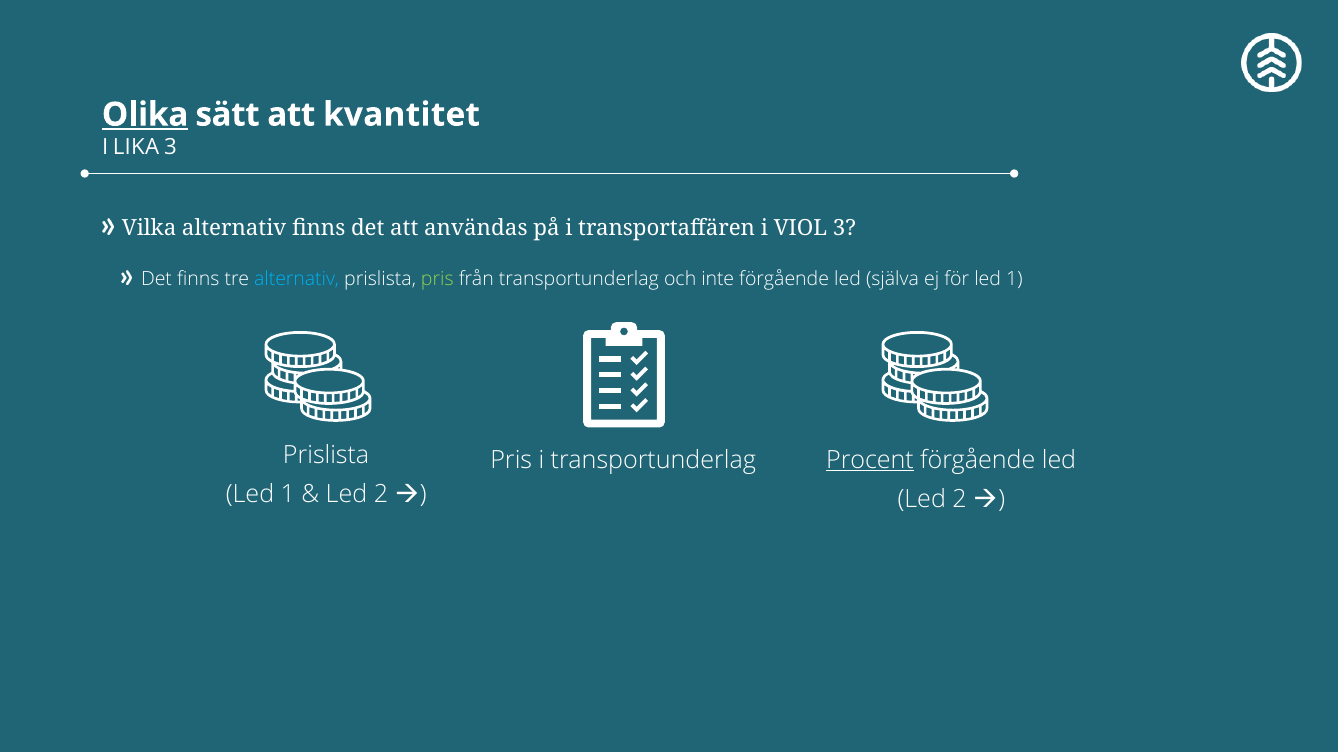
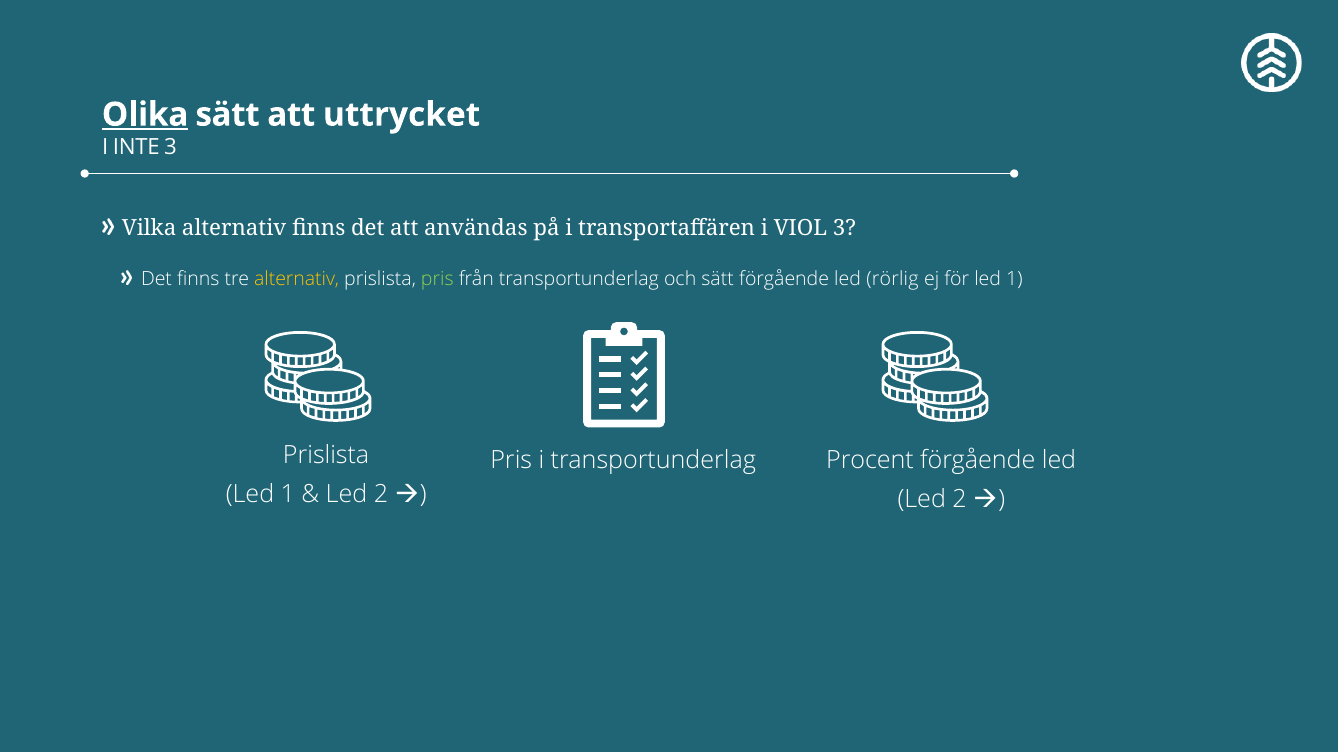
kvantitet: kvantitet -> uttrycket
LIKA: LIKA -> INTE
alternativ at (297, 279) colour: light blue -> yellow
och inte: inte -> sätt
själva: själva -> rörlig
Procent underline: present -> none
